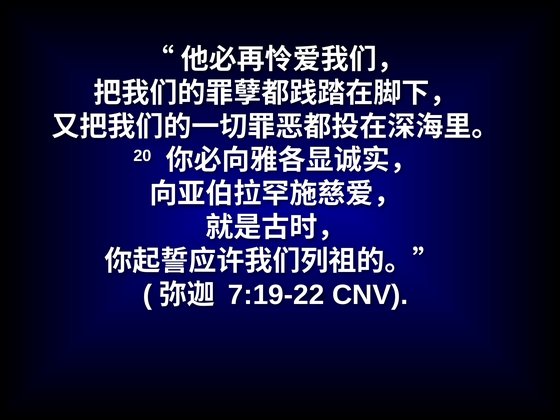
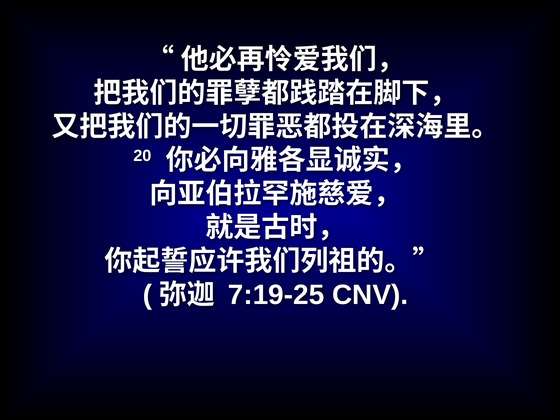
7:19-22: 7:19-22 -> 7:19-25
